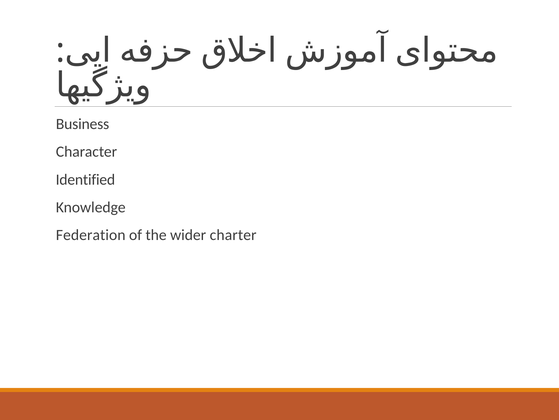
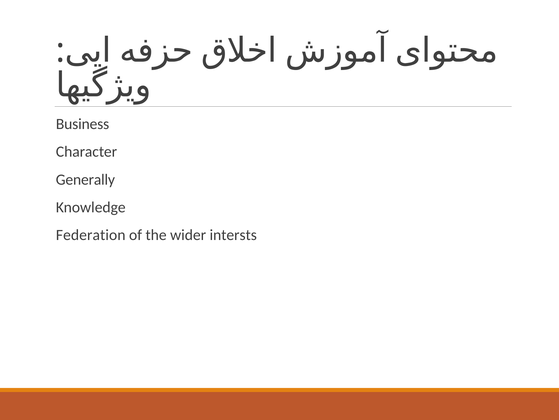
Identified: Identified -> Generally
charter: charter -> intersts
